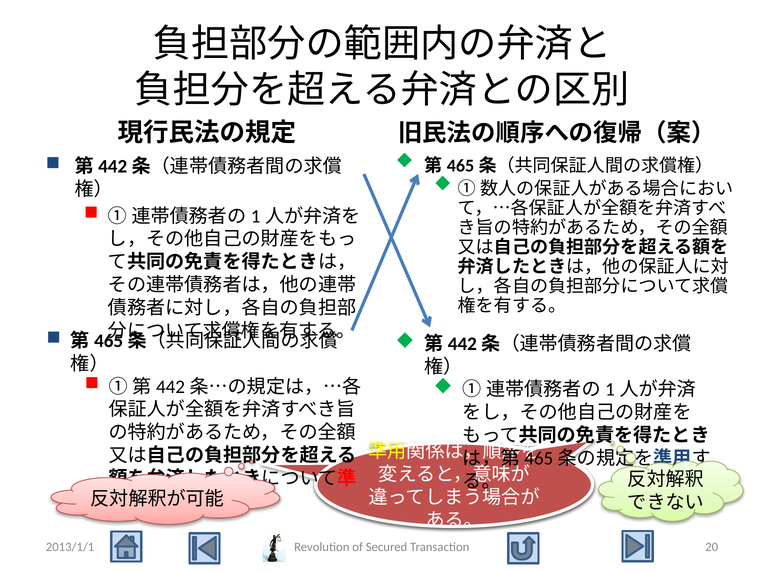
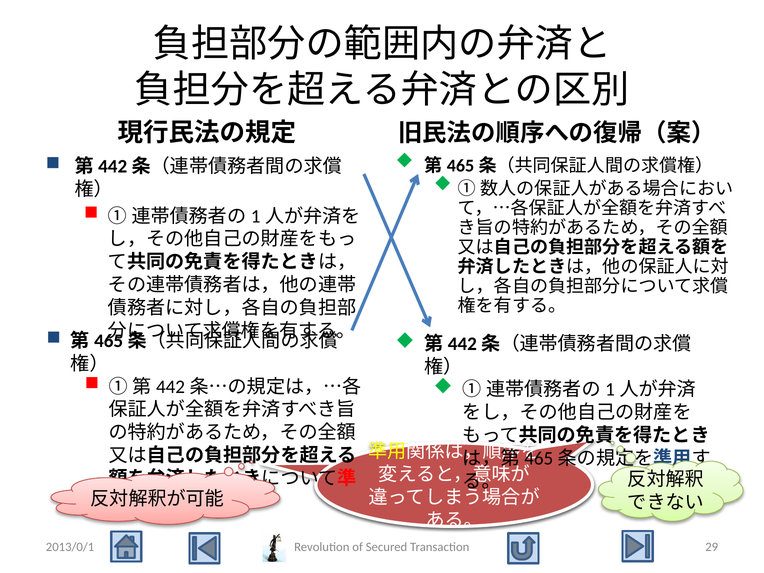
2013/1/1: 2013/1/1 -> 2013/0/1
20: 20 -> 29
